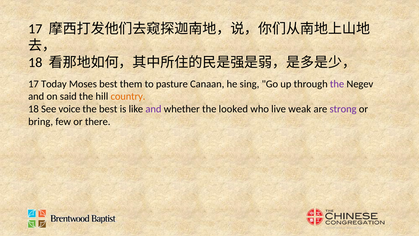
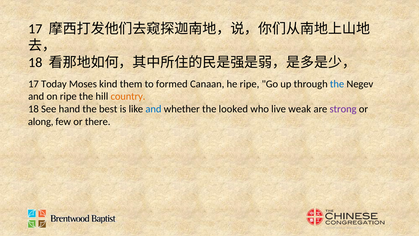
Moses best: best -> kind
pasture: pasture -> formed
he sing: sing -> ripe
the at (337, 84) colour: purple -> blue
on said: said -> ripe
voice: voice -> hand
and at (153, 109) colour: purple -> blue
bring: bring -> along
